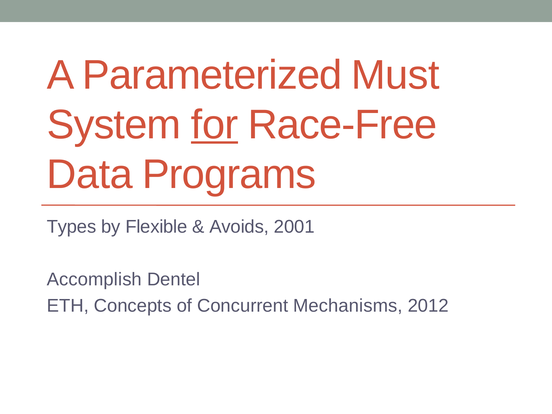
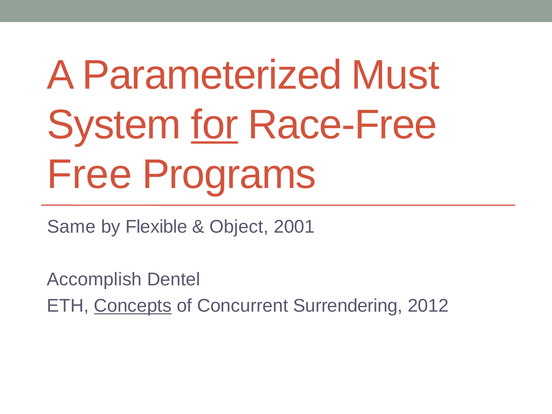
Data: Data -> Free
Types: Types -> Same
Avoids: Avoids -> Object
Concepts underline: none -> present
Mechanisms: Mechanisms -> Surrendering
